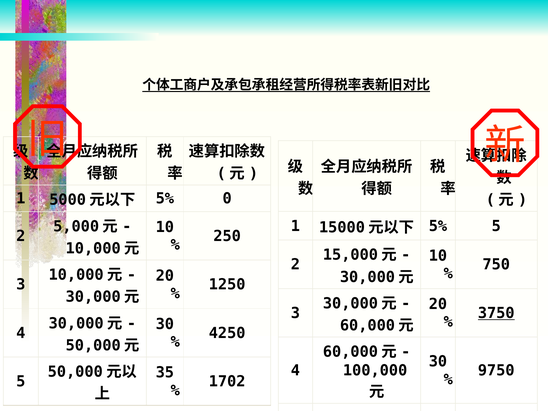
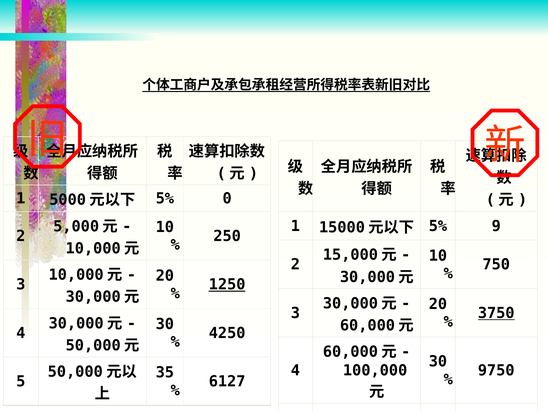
5% 5: 5 -> 9
1250 underline: none -> present
1702: 1702 -> 6127
